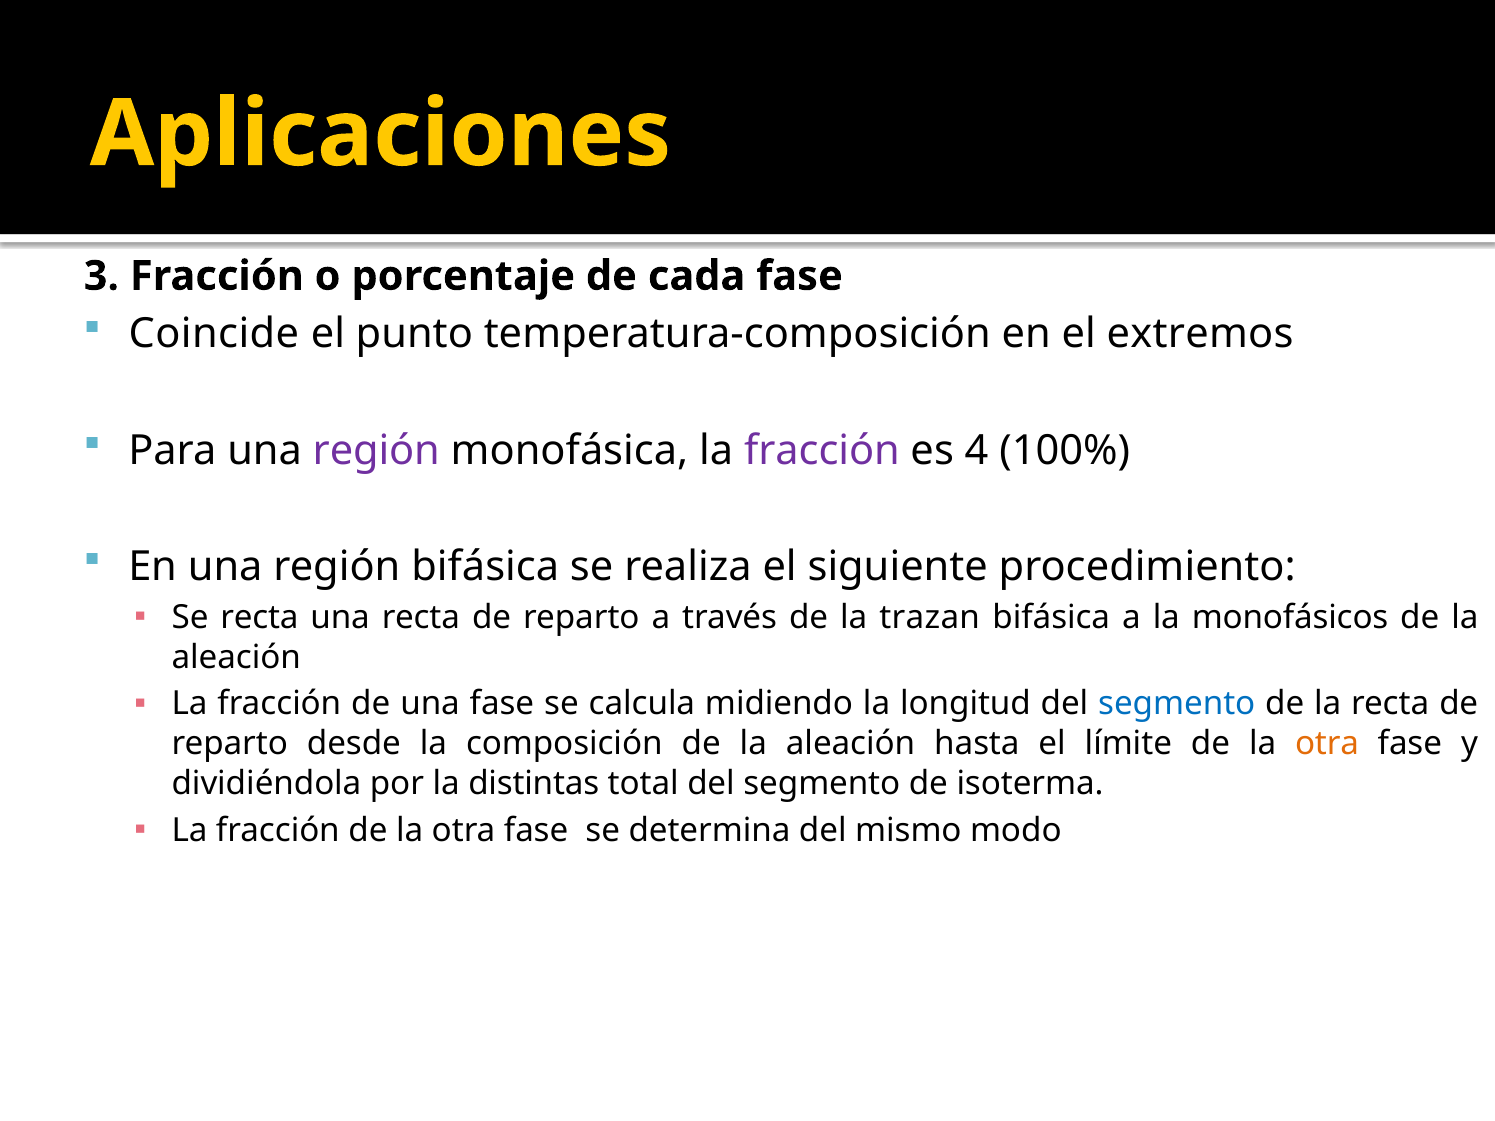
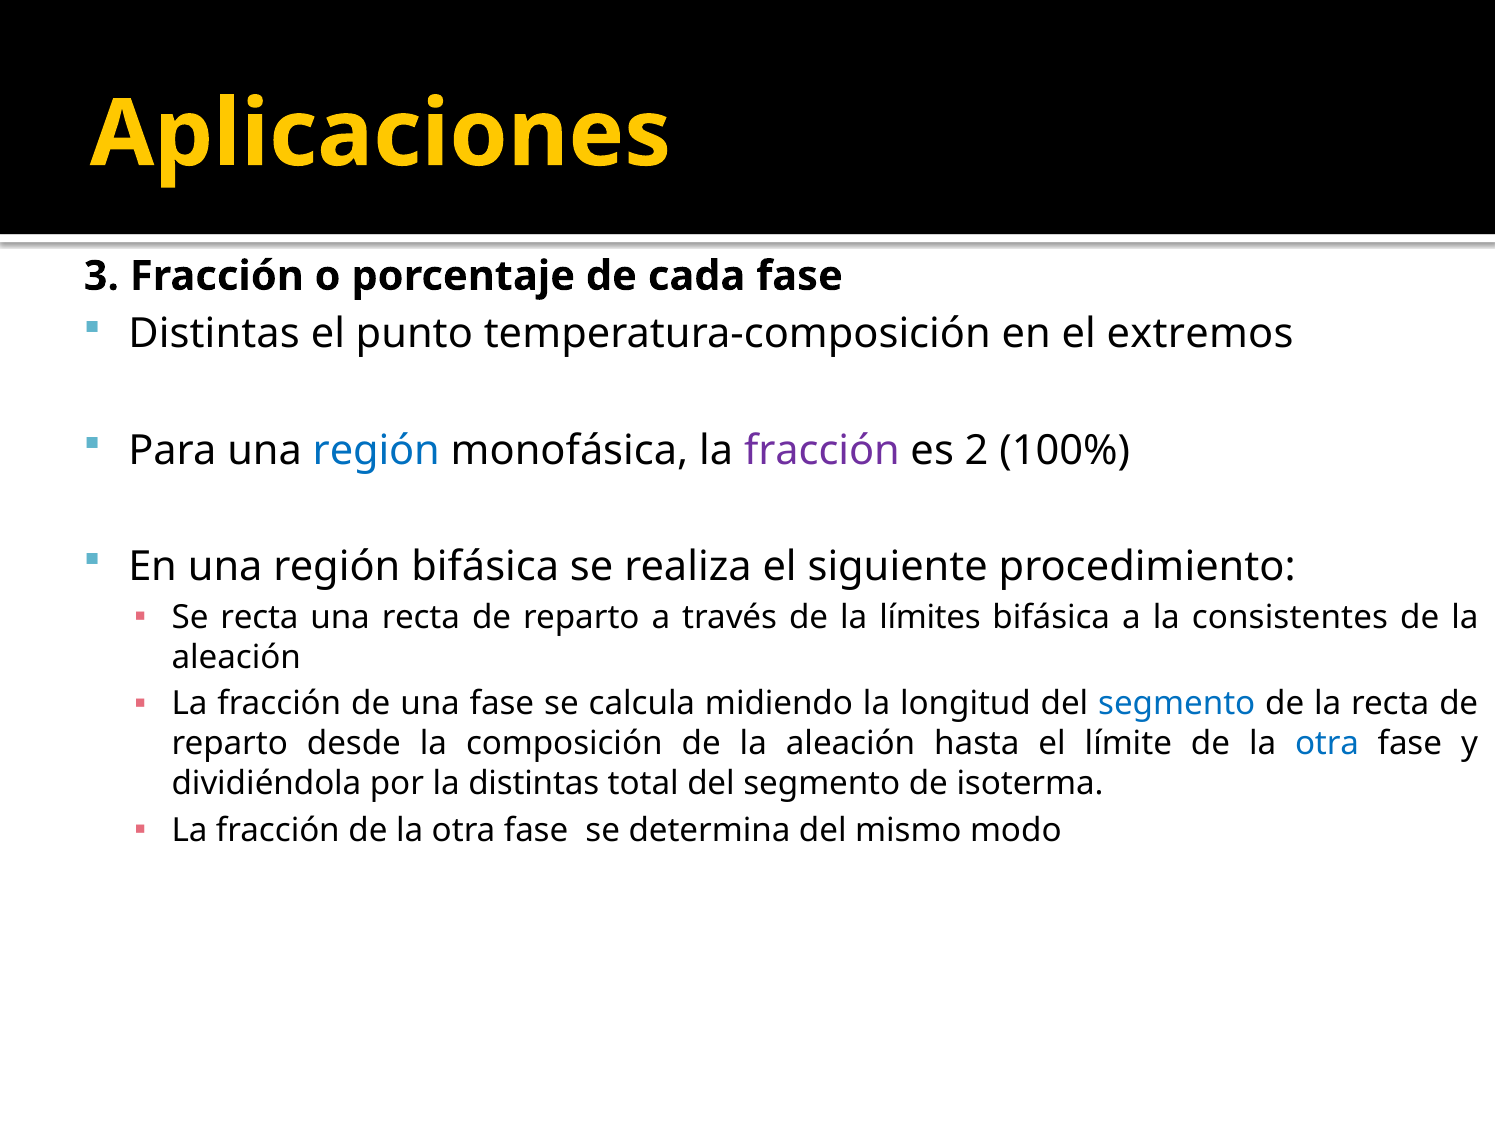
Coincide at (214, 334): Coincide -> Distintas
región at (376, 451) colour: purple -> blue
4: 4 -> 2
trazan: trazan -> límites
monofásicos: monofásicos -> consistentes
otra at (1327, 744) colour: orange -> blue
